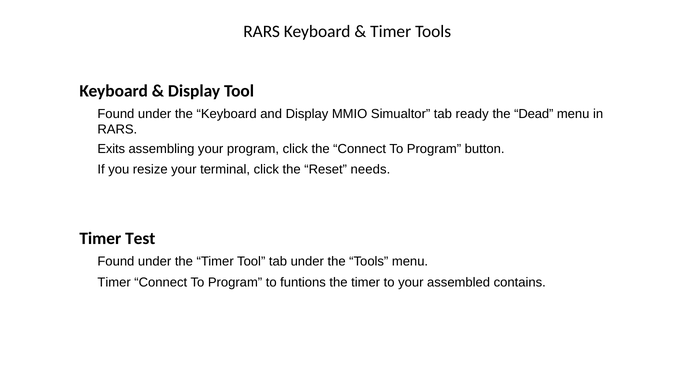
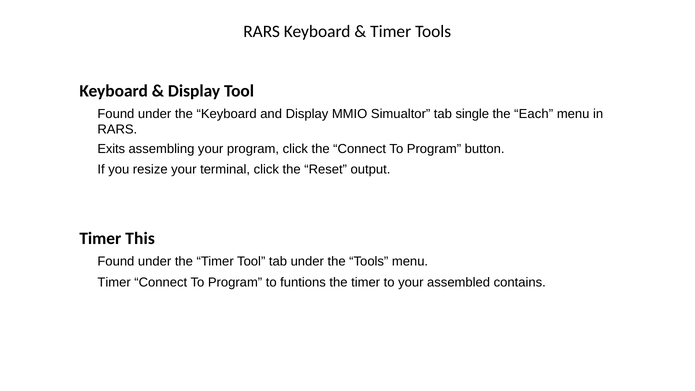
ready: ready -> single
Dead: Dead -> Each
needs: needs -> output
Test: Test -> This
